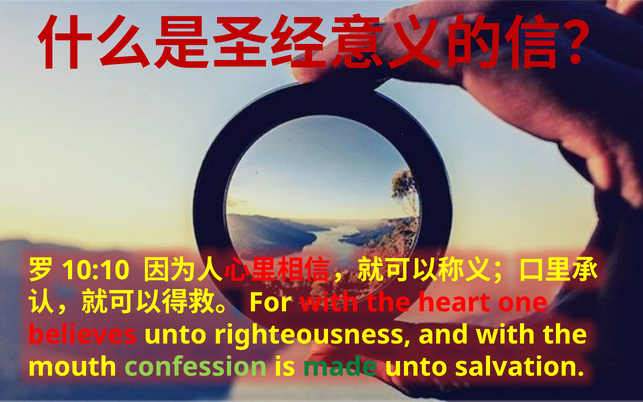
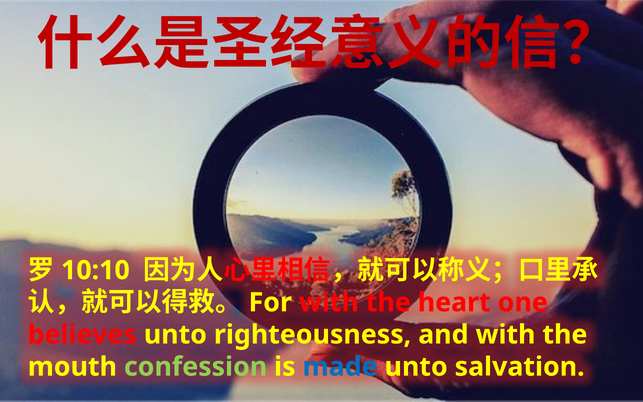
made colour: green -> blue
